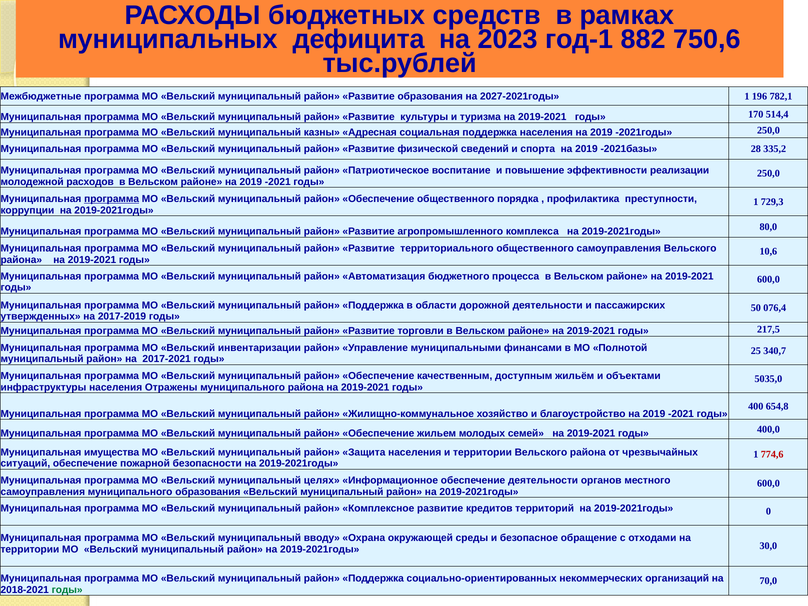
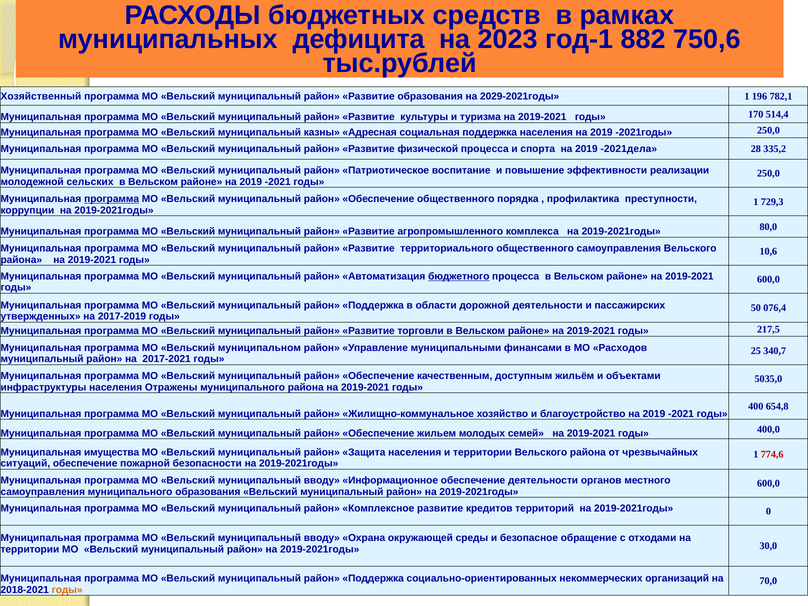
Межбюджетные: Межбюджетные -> Хозяйственный
2027-2021годы: 2027-2021годы -> 2029-2021годы
физической сведений: сведений -> процесса
-2021базы: -2021базы -> -2021дела
расходов: расходов -> сельских
бюджетного underline: none -> present
инвентаризации: инвентаризации -> муниципальном
Полнотой: Полнотой -> Расходов
целях at (322, 481): целях -> вводу
годы at (67, 590) colour: green -> orange
